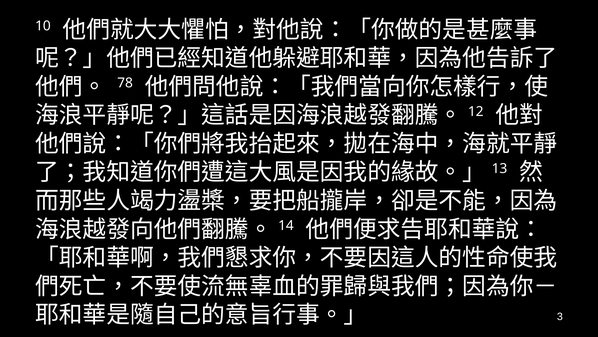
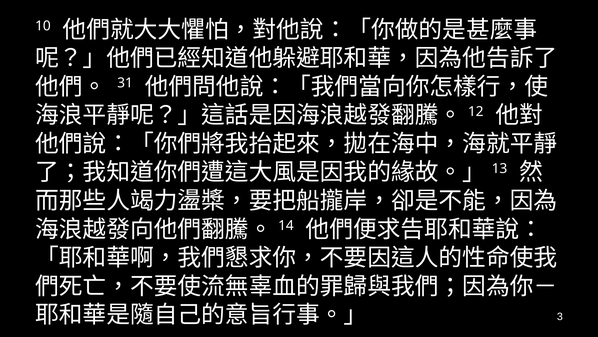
78: 78 -> 31
